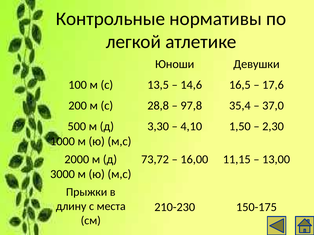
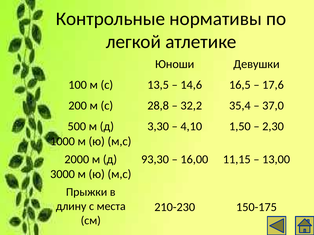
97,8: 97,8 -> 32,2
73,72: 73,72 -> 93,30
